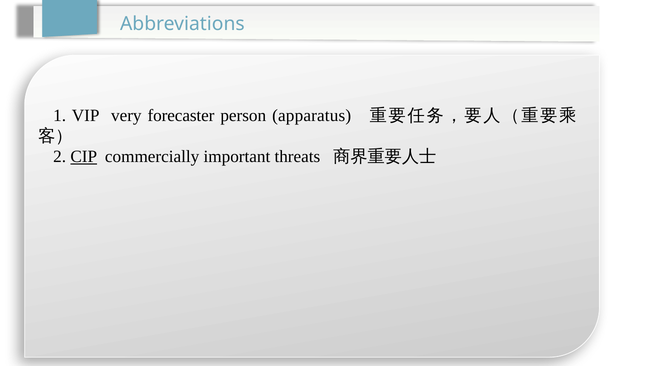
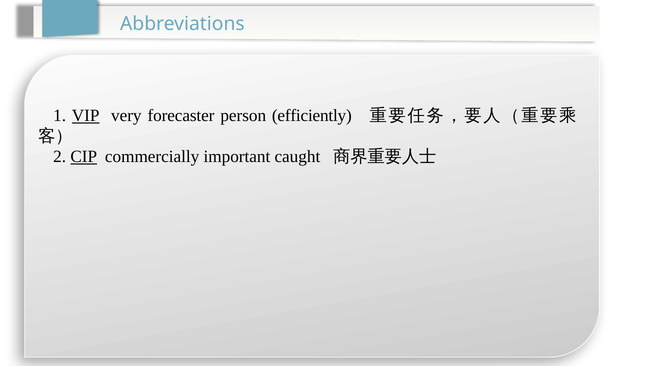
VIP underline: none -> present
apparatus: apparatus -> efficiently
threats: threats -> caught
